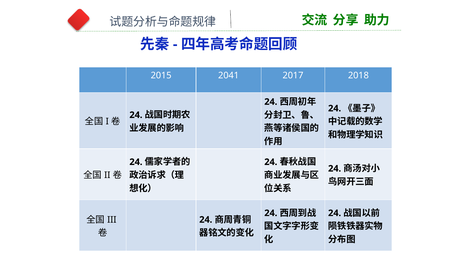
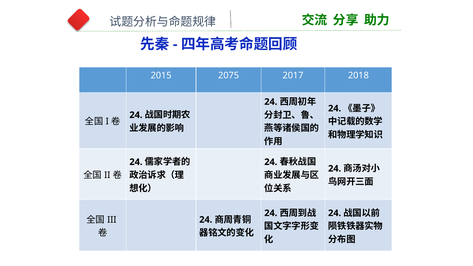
2041: 2041 -> 2075
